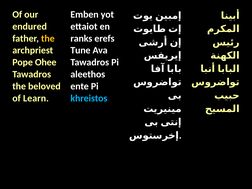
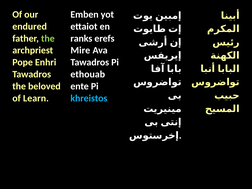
the at (48, 38) colour: yellow -> light green
Tune: Tune -> Mire
Ohee: Ohee -> Enhri
aleethos: aleethos -> ethouab
